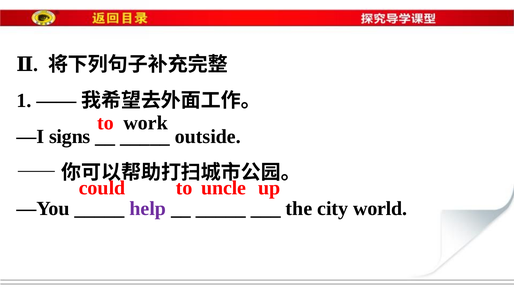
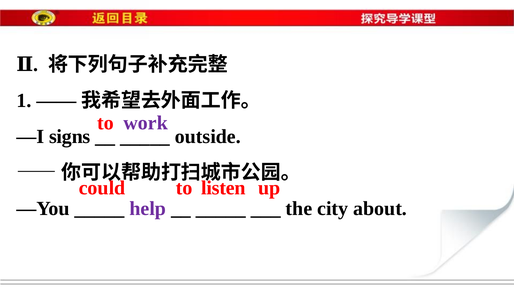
work colour: black -> purple
uncle: uncle -> listen
world: world -> about
